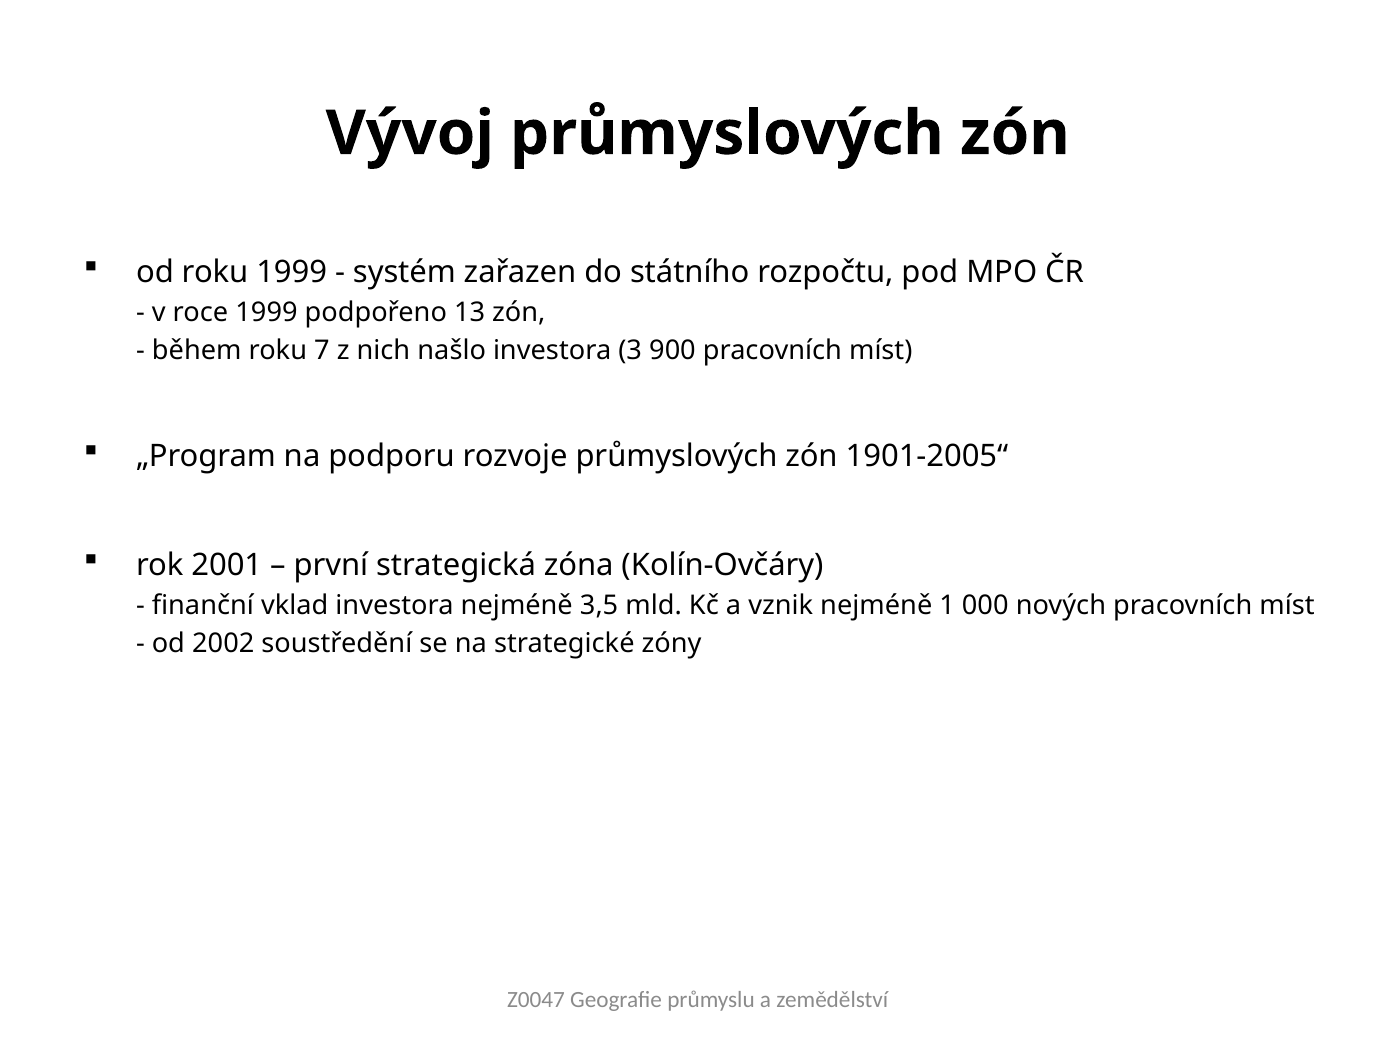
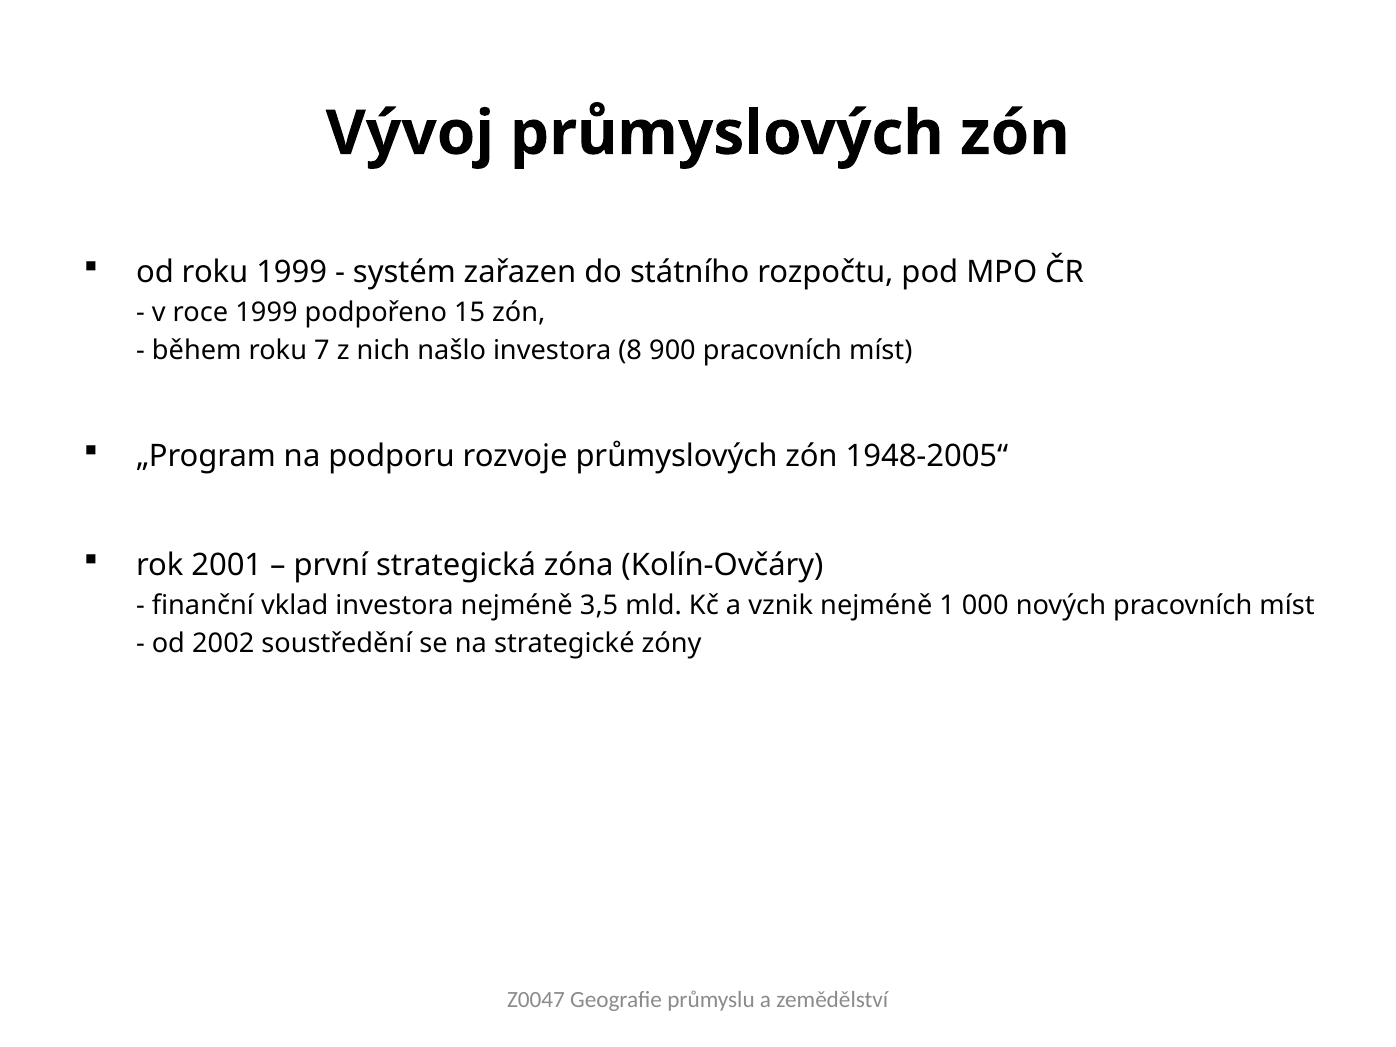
13: 13 -> 15
3: 3 -> 8
1901-2005“: 1901-2005“ -> 1948-2005“
